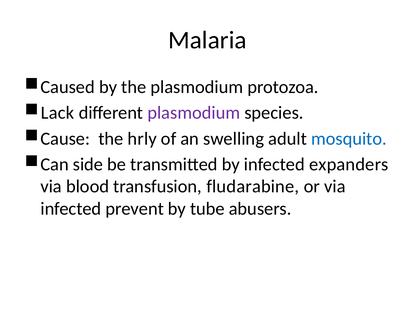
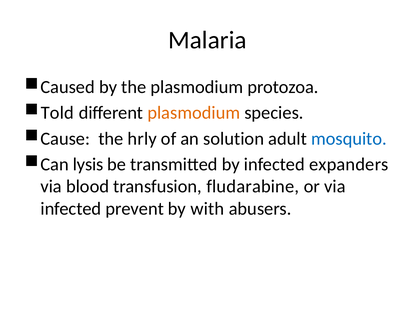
Lack: Lack -> Told
plasmodium at (194, 113) colour: purple -> orange
swelling: swelling -> solution
side: side -> lysis
tube: tube -> with
